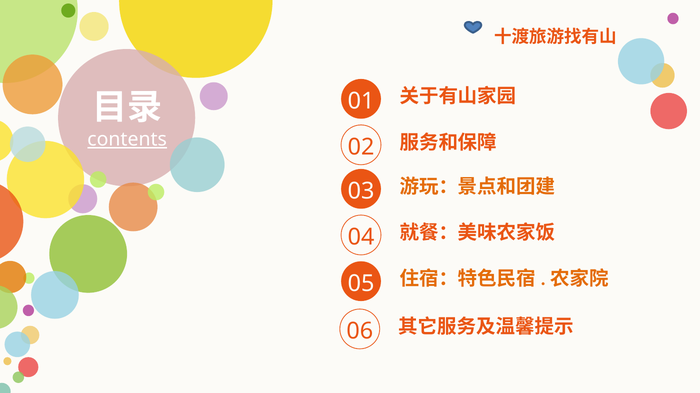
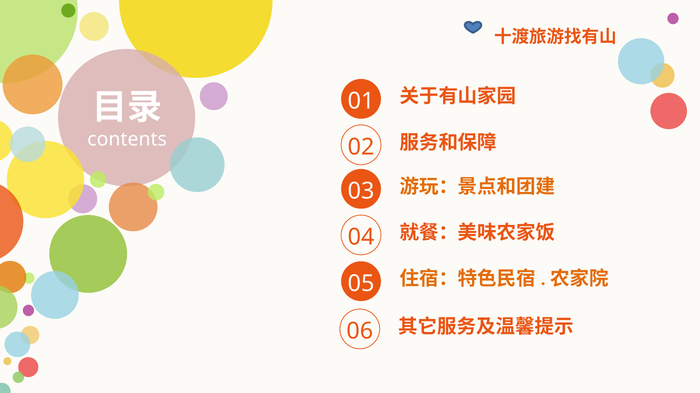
contents underline: present -> none
